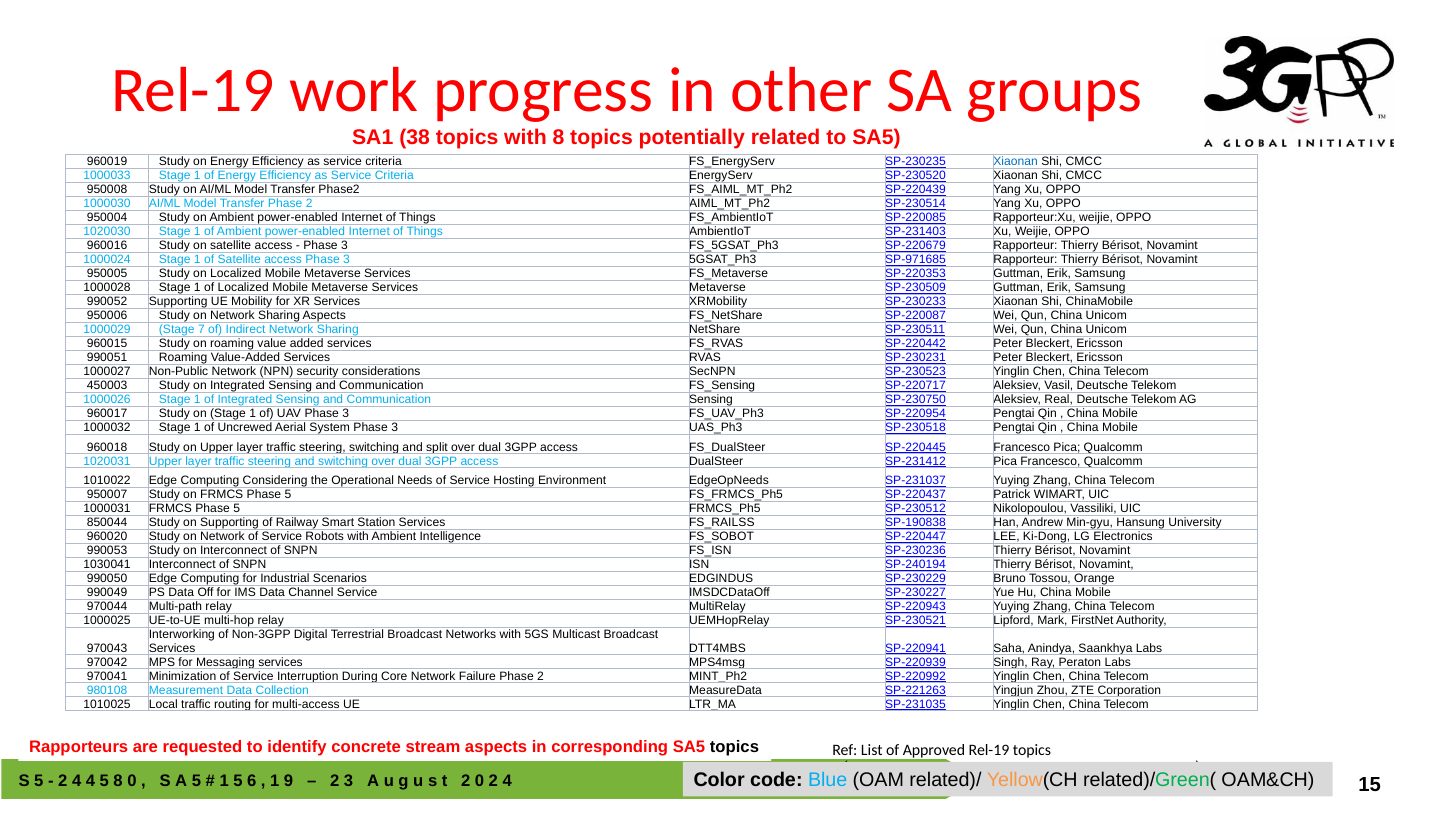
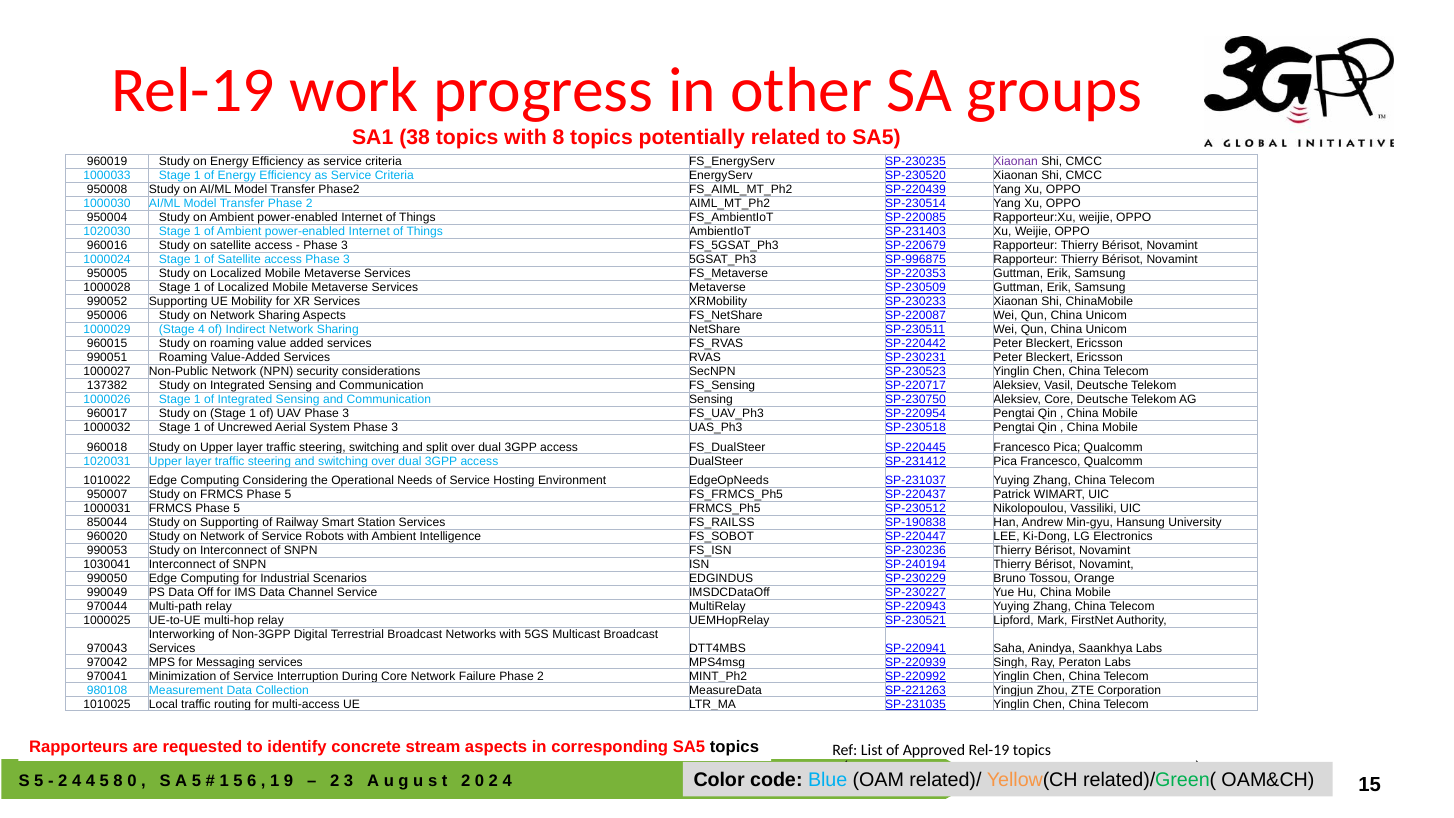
Xiaonan at (1016, 162) colour: blue -> purple
SP-971685: SP-971685 -> SP-996875
Stage 7: 7 -> 4
450003: 450003 -> 137382
Aleksiev Real: Real -> Core
